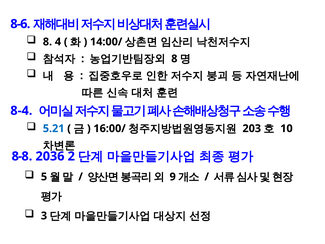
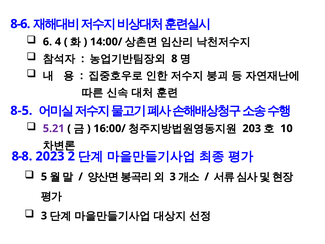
8 at (47, 42): 8 -> 6
8-4: 8-4 -> 8-5
5.21 colour: blue -> purple
2036: 2036 -> 2023
9 at (173, 177): 9 -> 3
